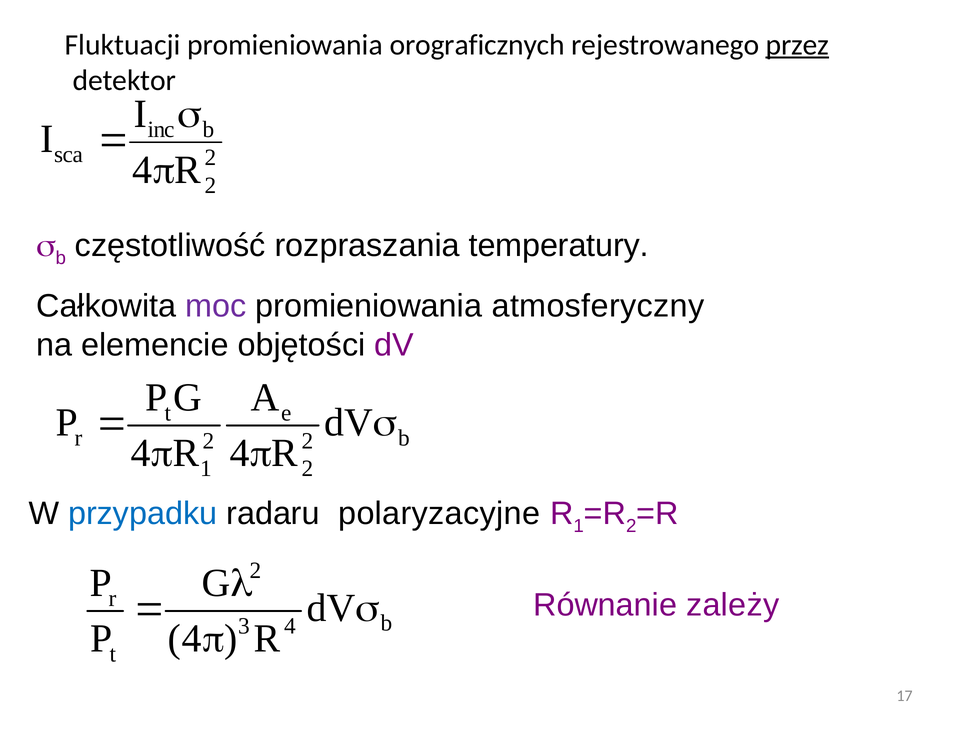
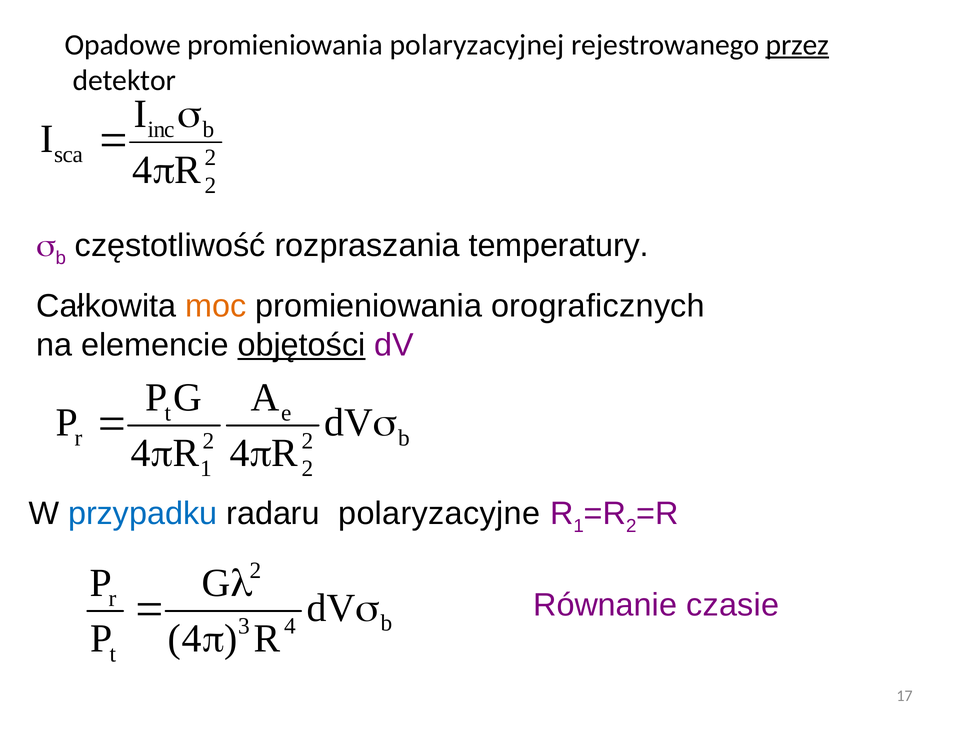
Fluktuacji: Fluktuacji -> Opadowe
orograficznych: orograficznych -> polaryzacyjnej
moc colour: purple -> orange
atmosferyczny: atmosferyczny -> orograficznych
objętości underline: none -> present
zależy: zależy -> czasie
